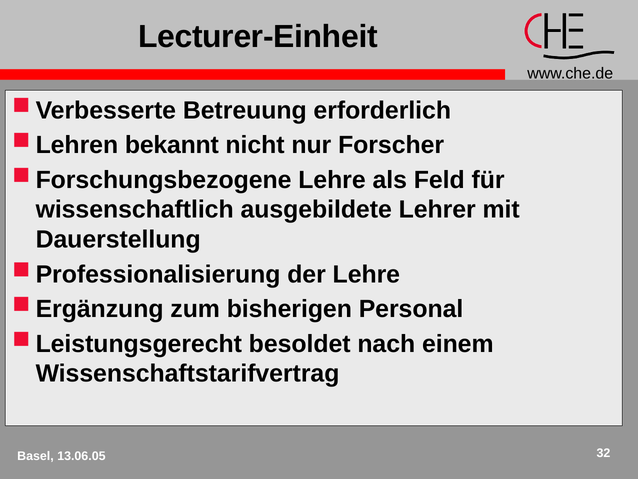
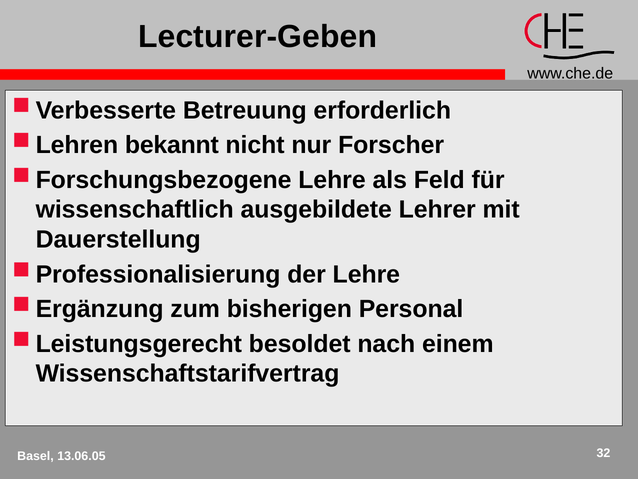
Lecturer-Einheit: Lecturer-Einheit -> Lecturer-Geben
